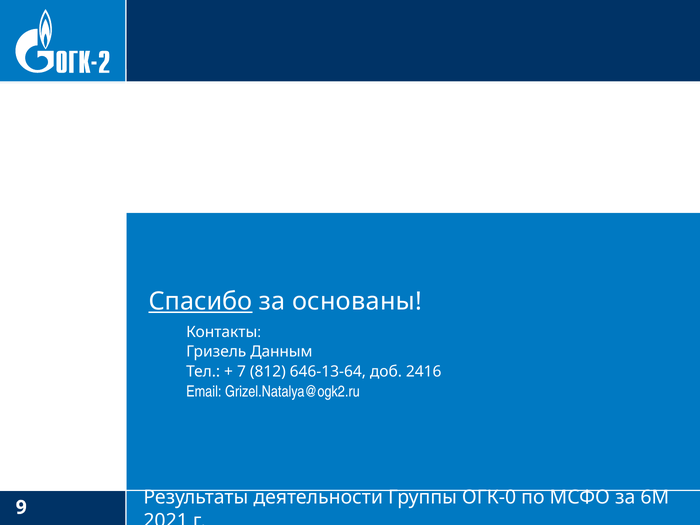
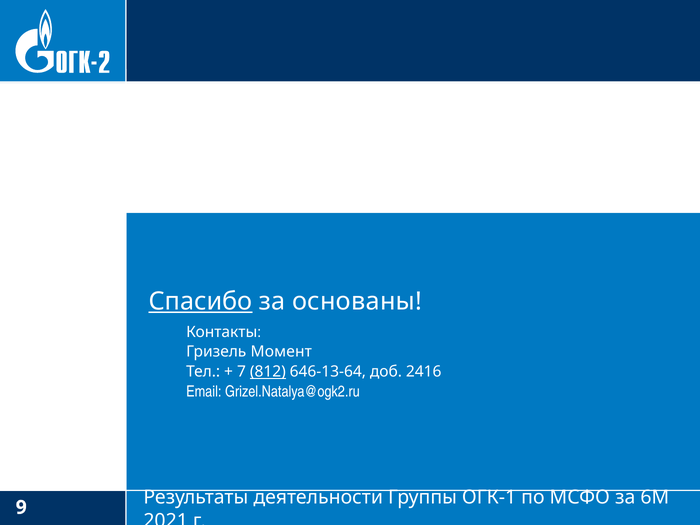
Данным: Данным -> Момент
812 underline: none -> present
ОГК-0: ОГК-0 -> ОГК-1
